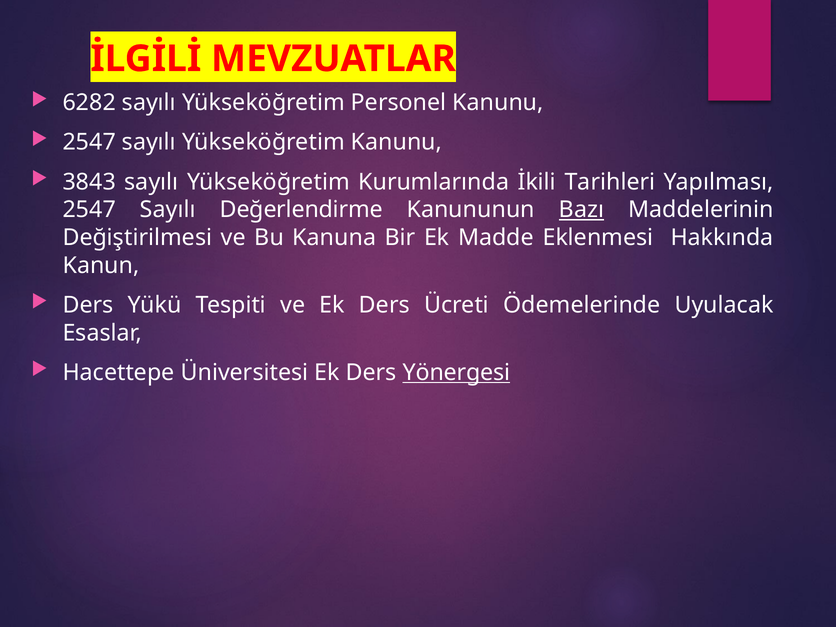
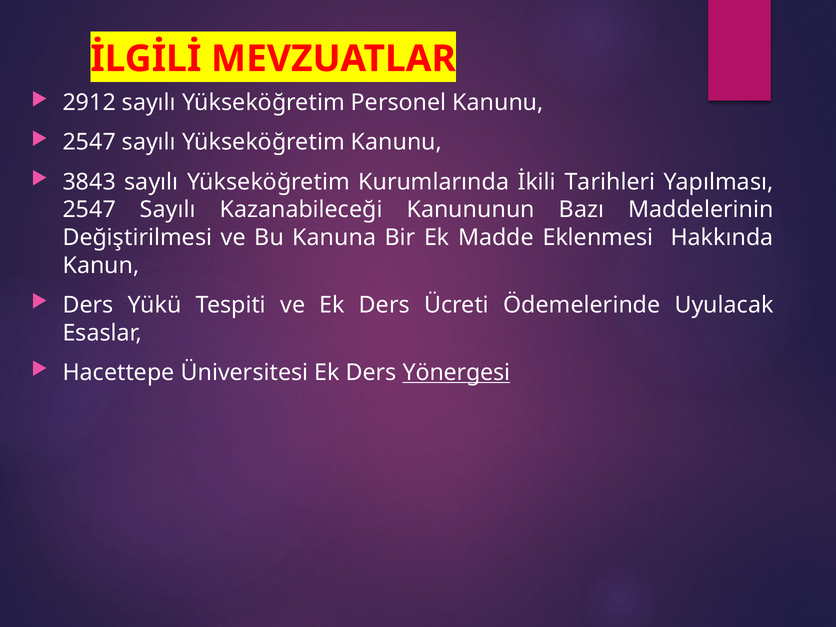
6282: 6282 -> 2912
Değerlendirme: Değerlendirme -> Kazanabileceği
Bazı underline: present -> none
